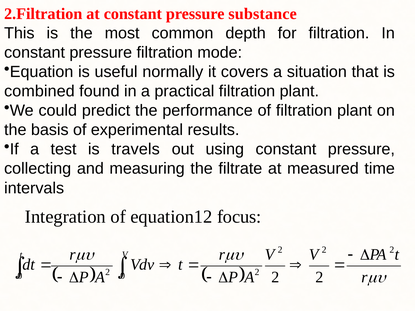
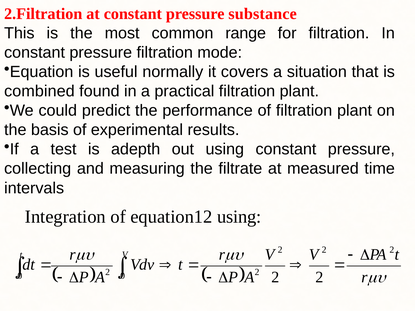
depth: depth -> range
travels: travels -> adepth
equation12 focus: focus -> using
